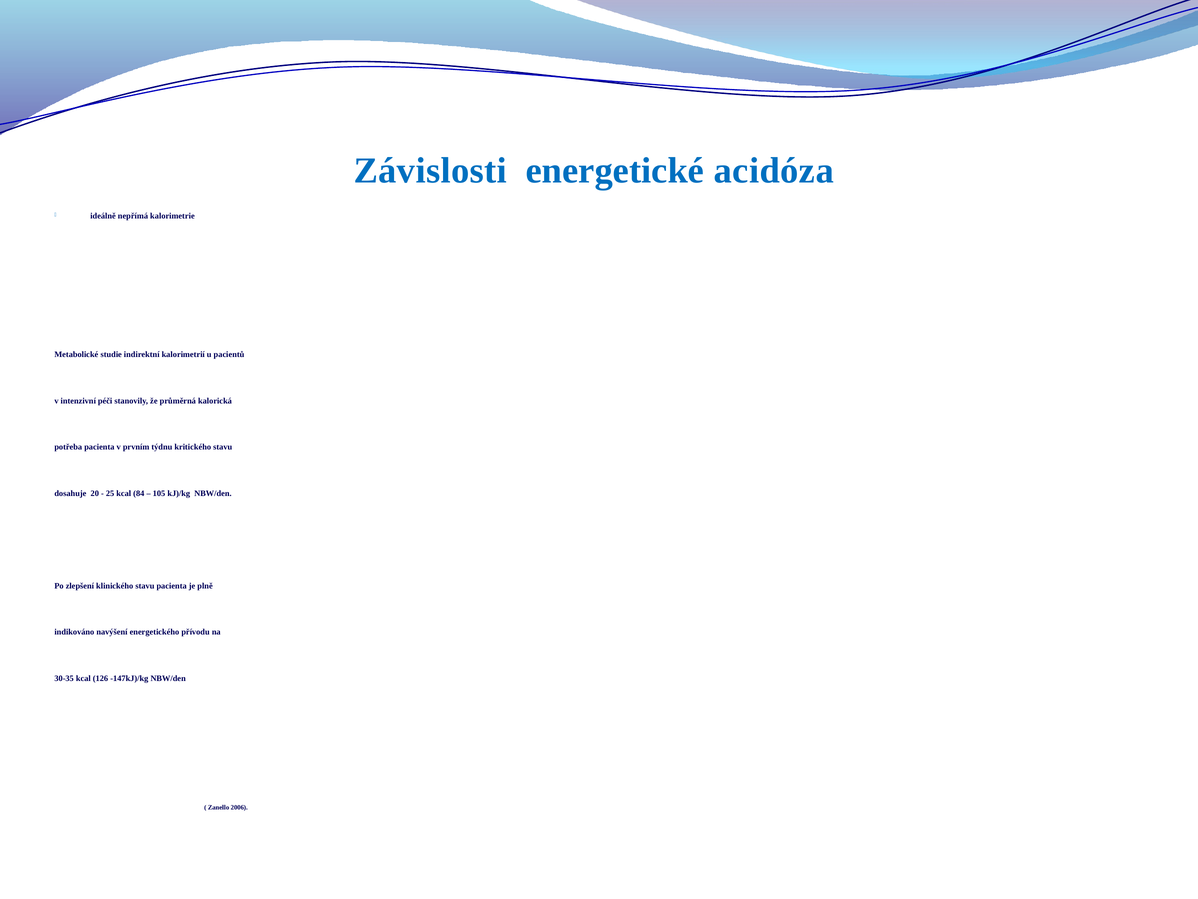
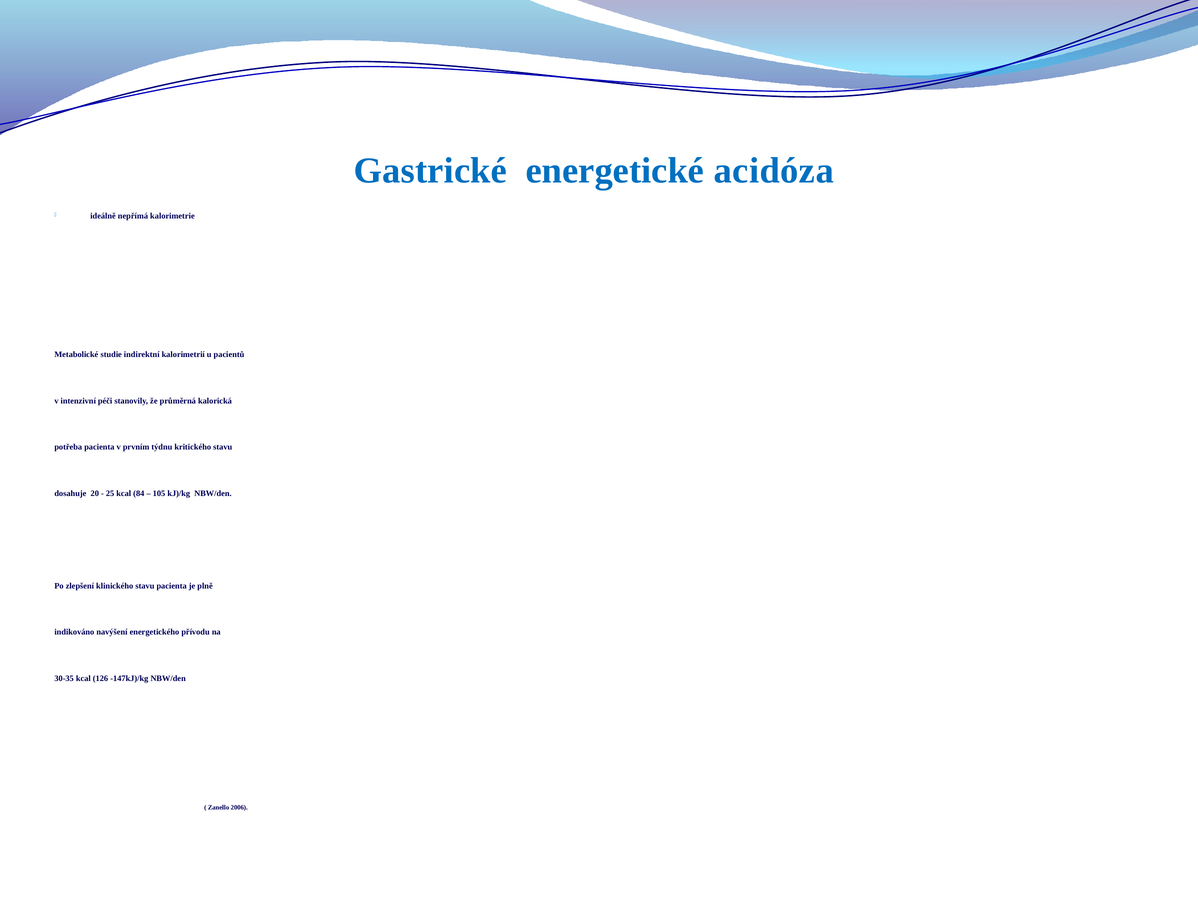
Závislosti: Závislosti -> Gastrické
